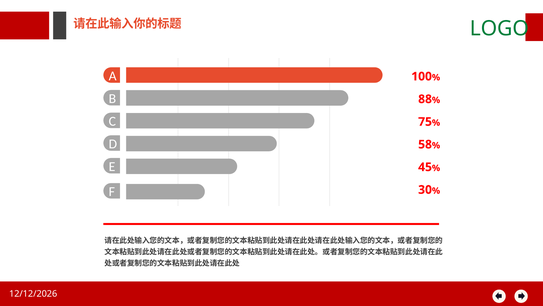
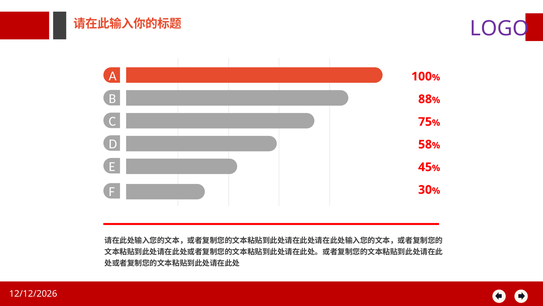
LOGO colour: green -> purple
